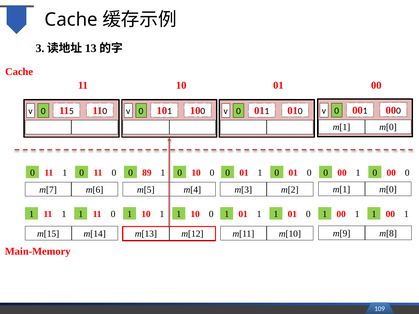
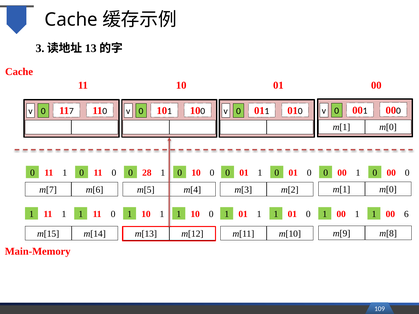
5: 5 -> 7
89: 89 -> 28
1 at (406, 214): 1 -> 6
